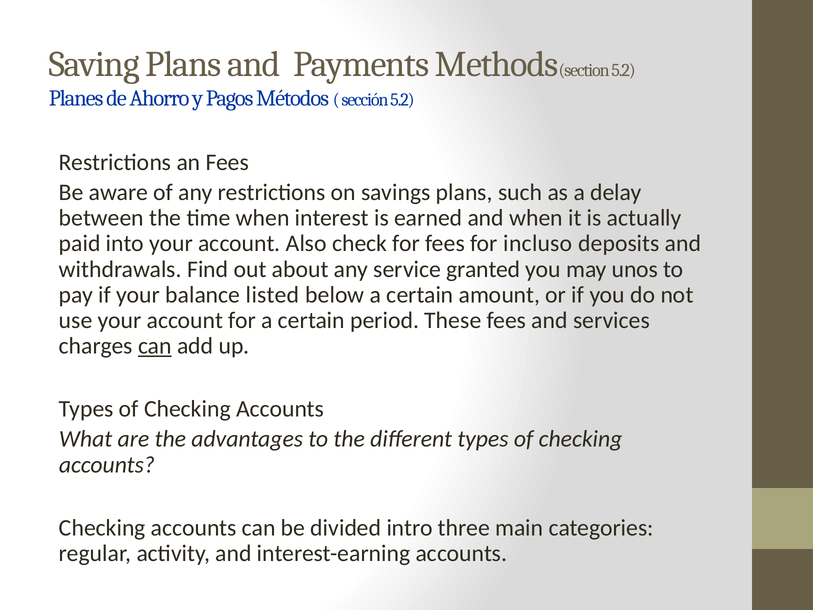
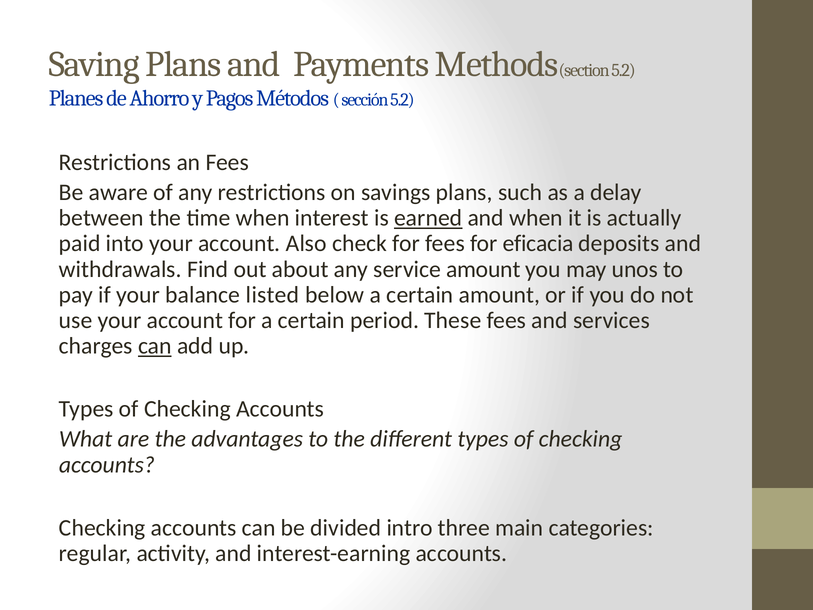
earned underline: none -> present
incluso: incluso -> eficacia
service granted: granted -> amount
